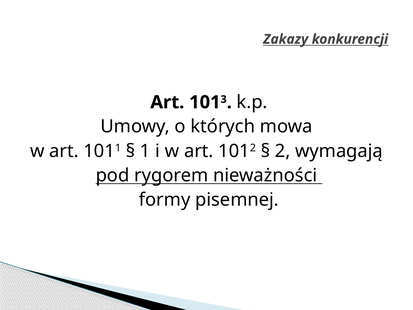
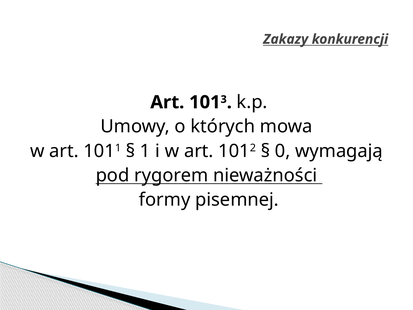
2: 2 -> 0
